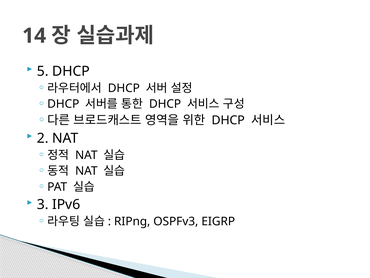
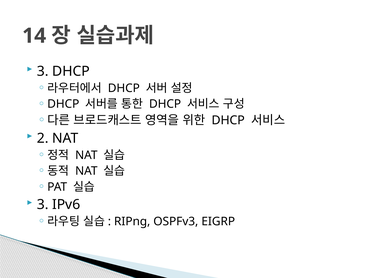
5 at (43, 71): 5 -> 3
